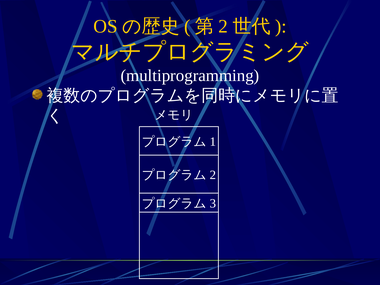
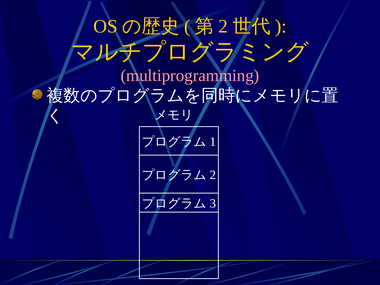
multiprogramming colour: white -> pink
